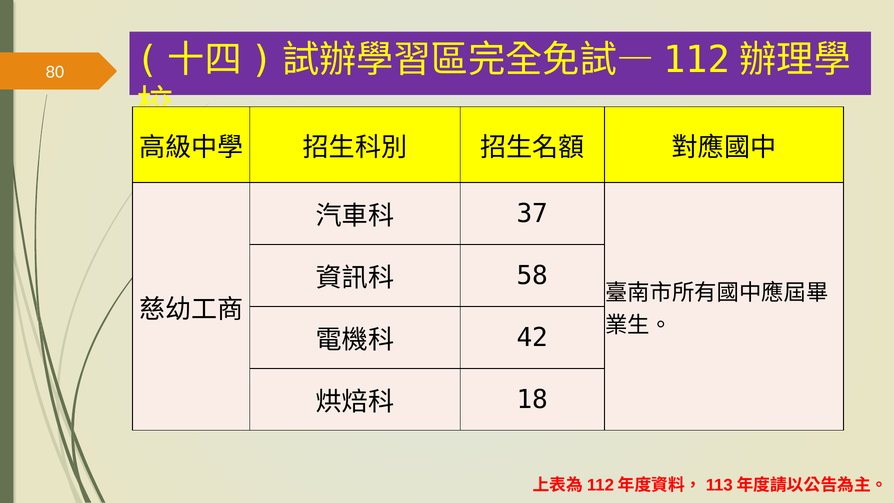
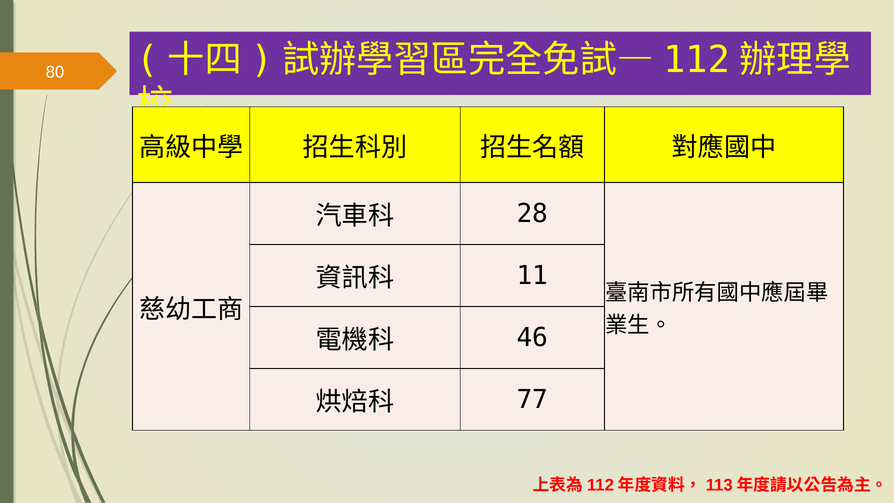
37: 37 -> 28
58: 58 -> 11
42: 42 -> 46
18: 18 -> 77
